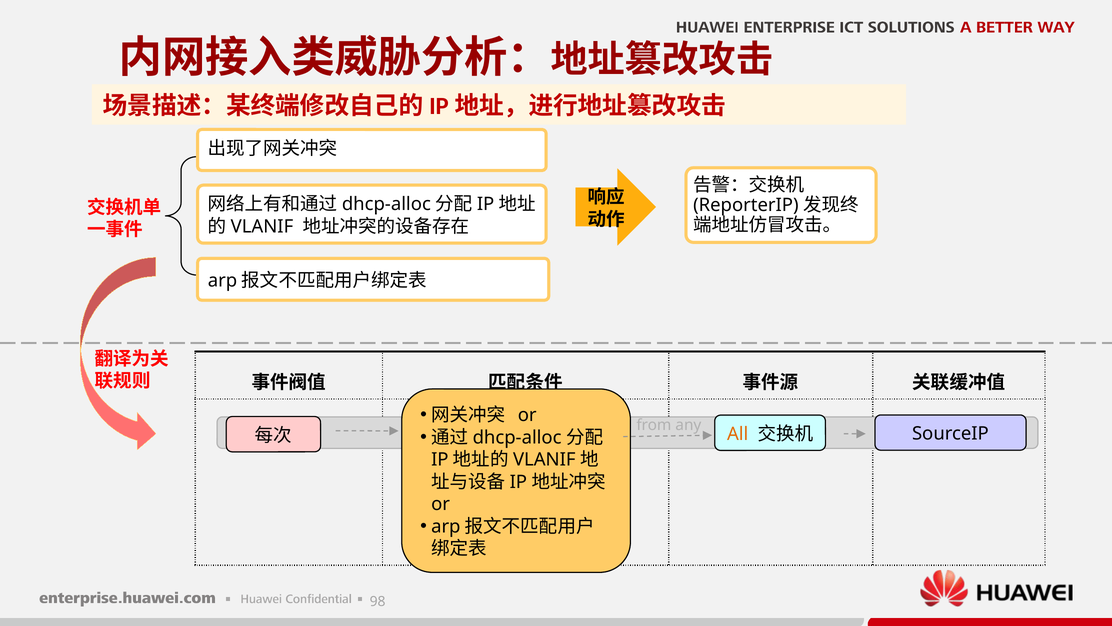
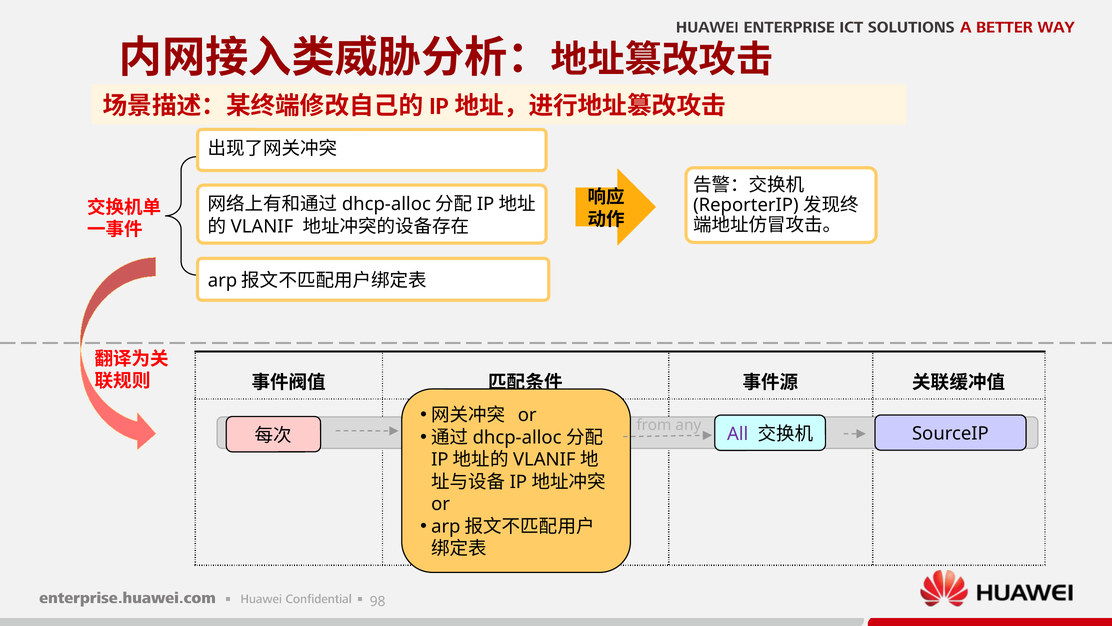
All colour: orange -> purple
